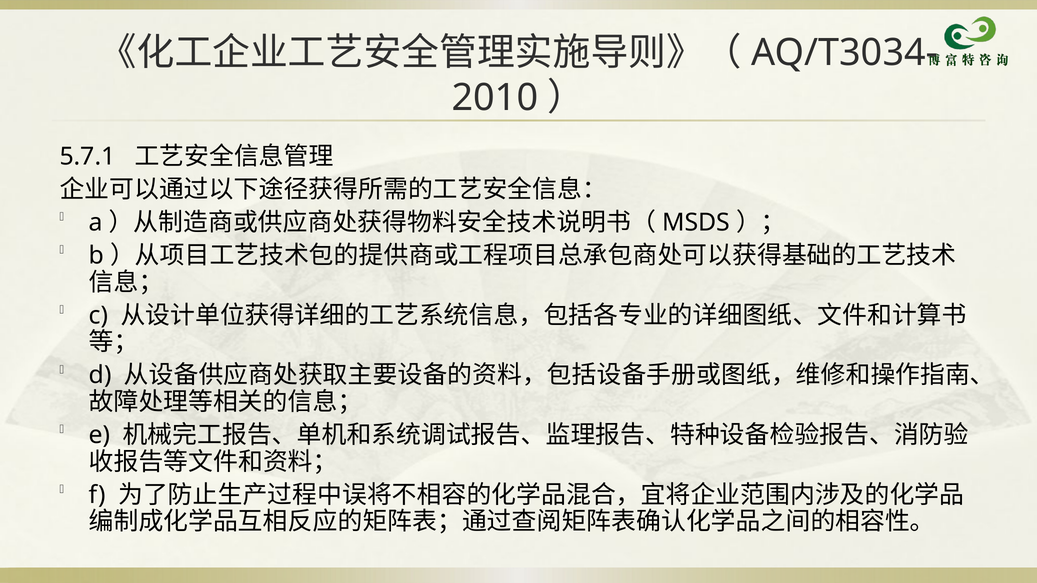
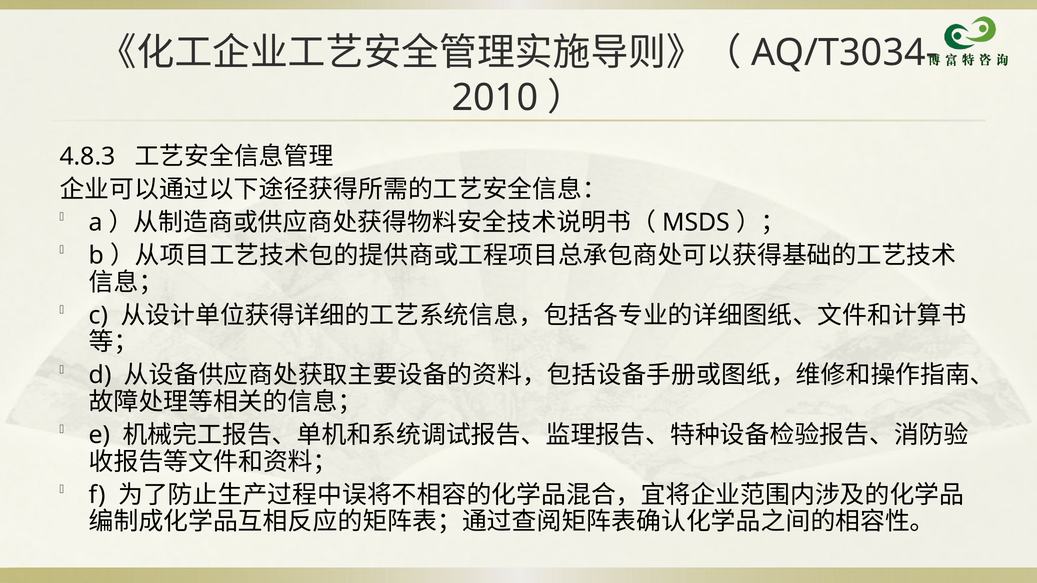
5.7.1: 5.7.1 -> 4.8.3
